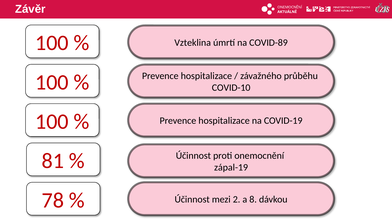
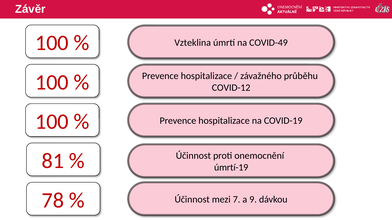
COVID-89: COVID-89 -> COVID-49
COVID-10: COVID-10 -> COVID-12
zápal-19: zápal-19 -> úmrtí-19
2: 2 -> 7
8: 8 -> 9
